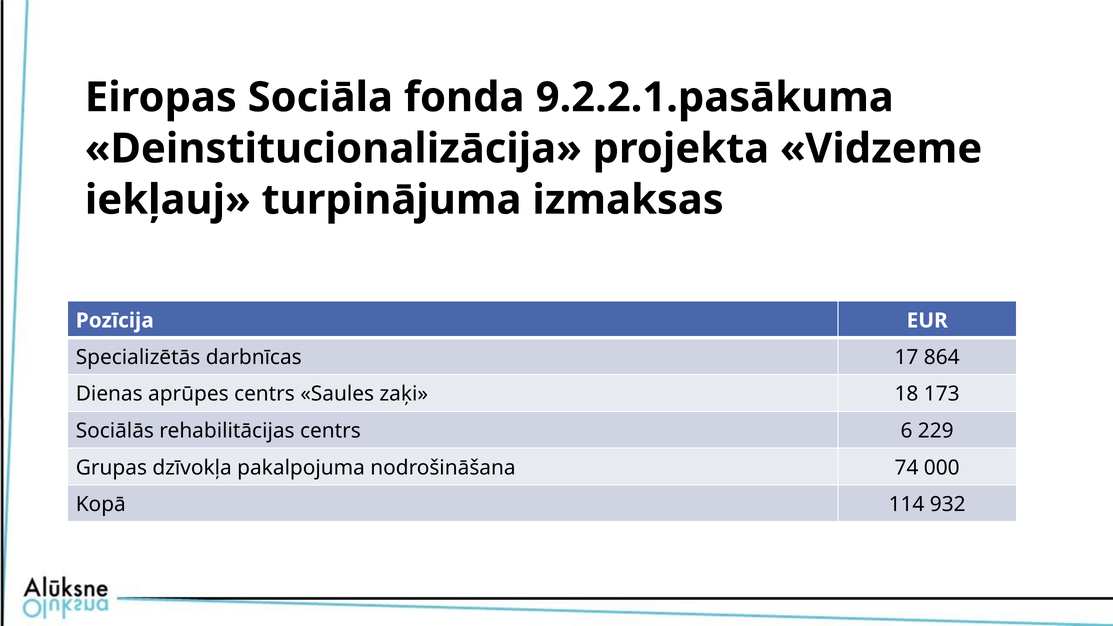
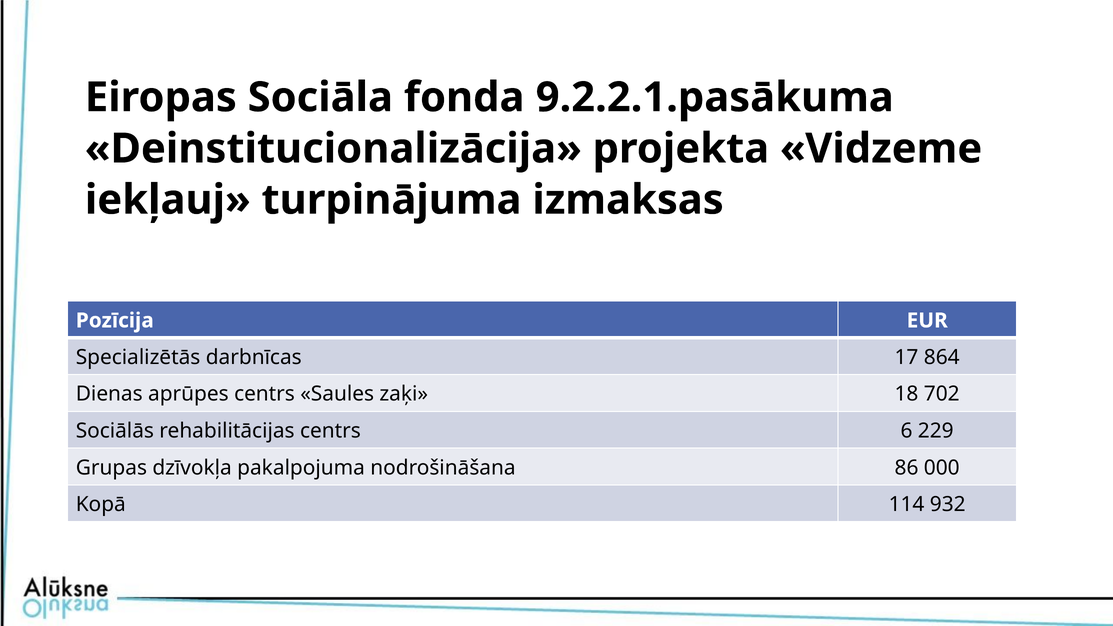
173: 173 -> 702
74: 74 -> 86
